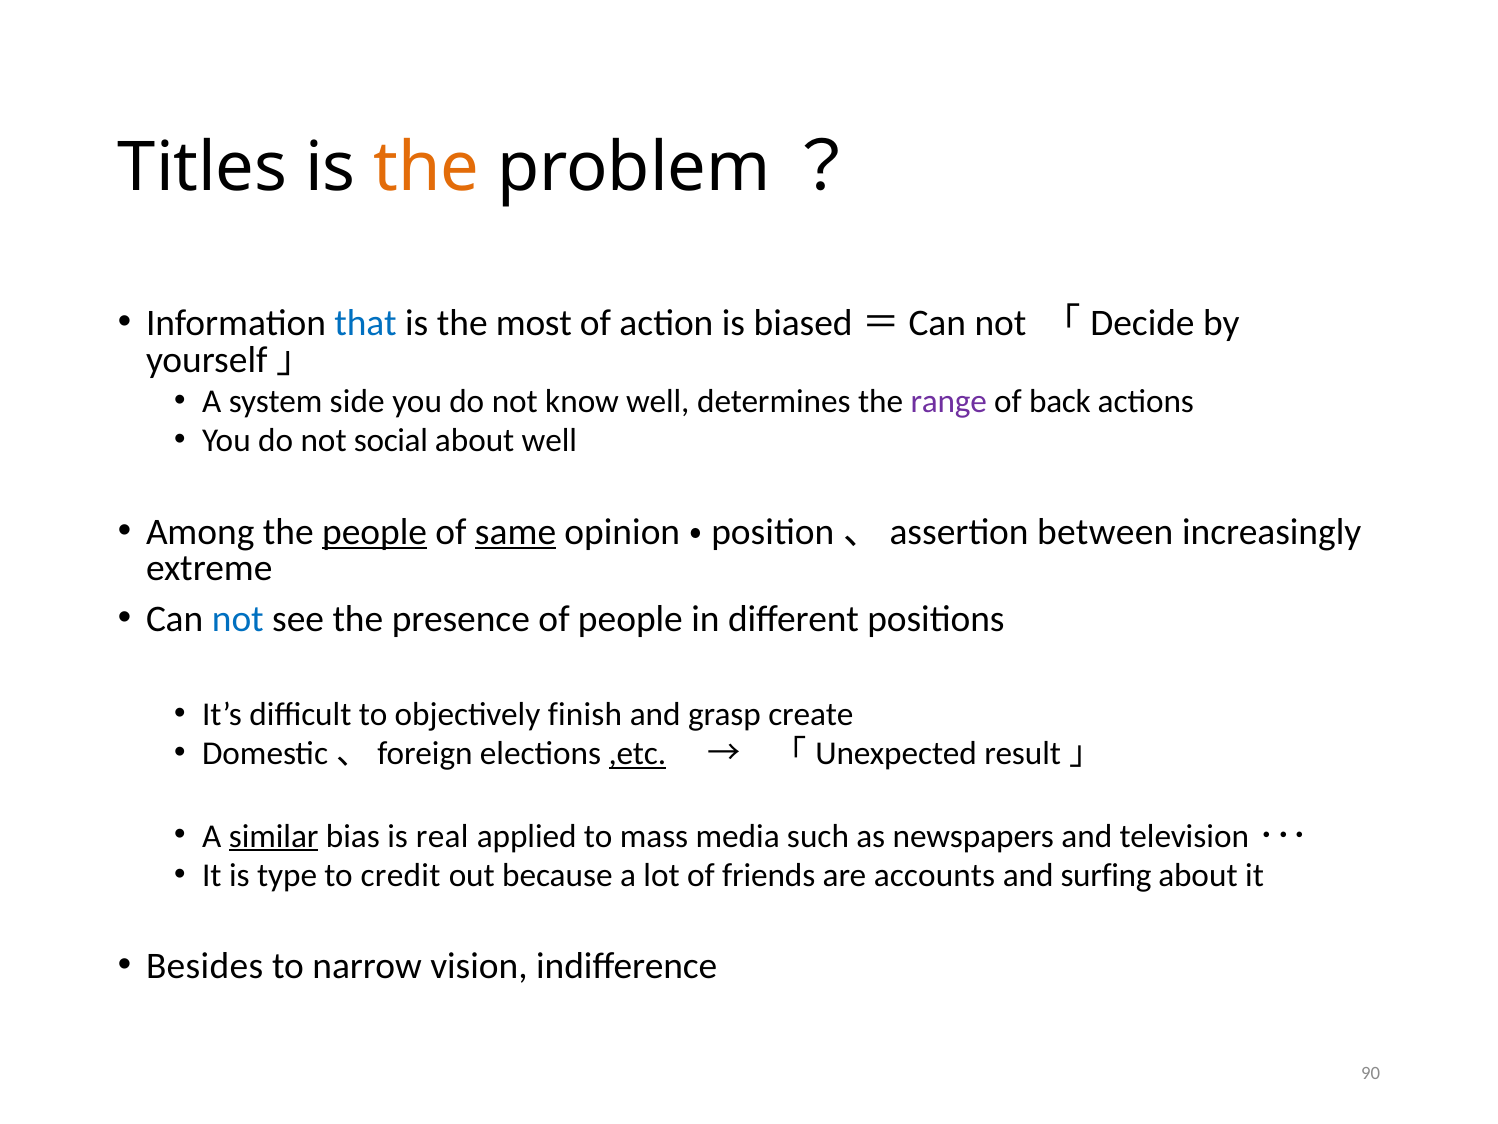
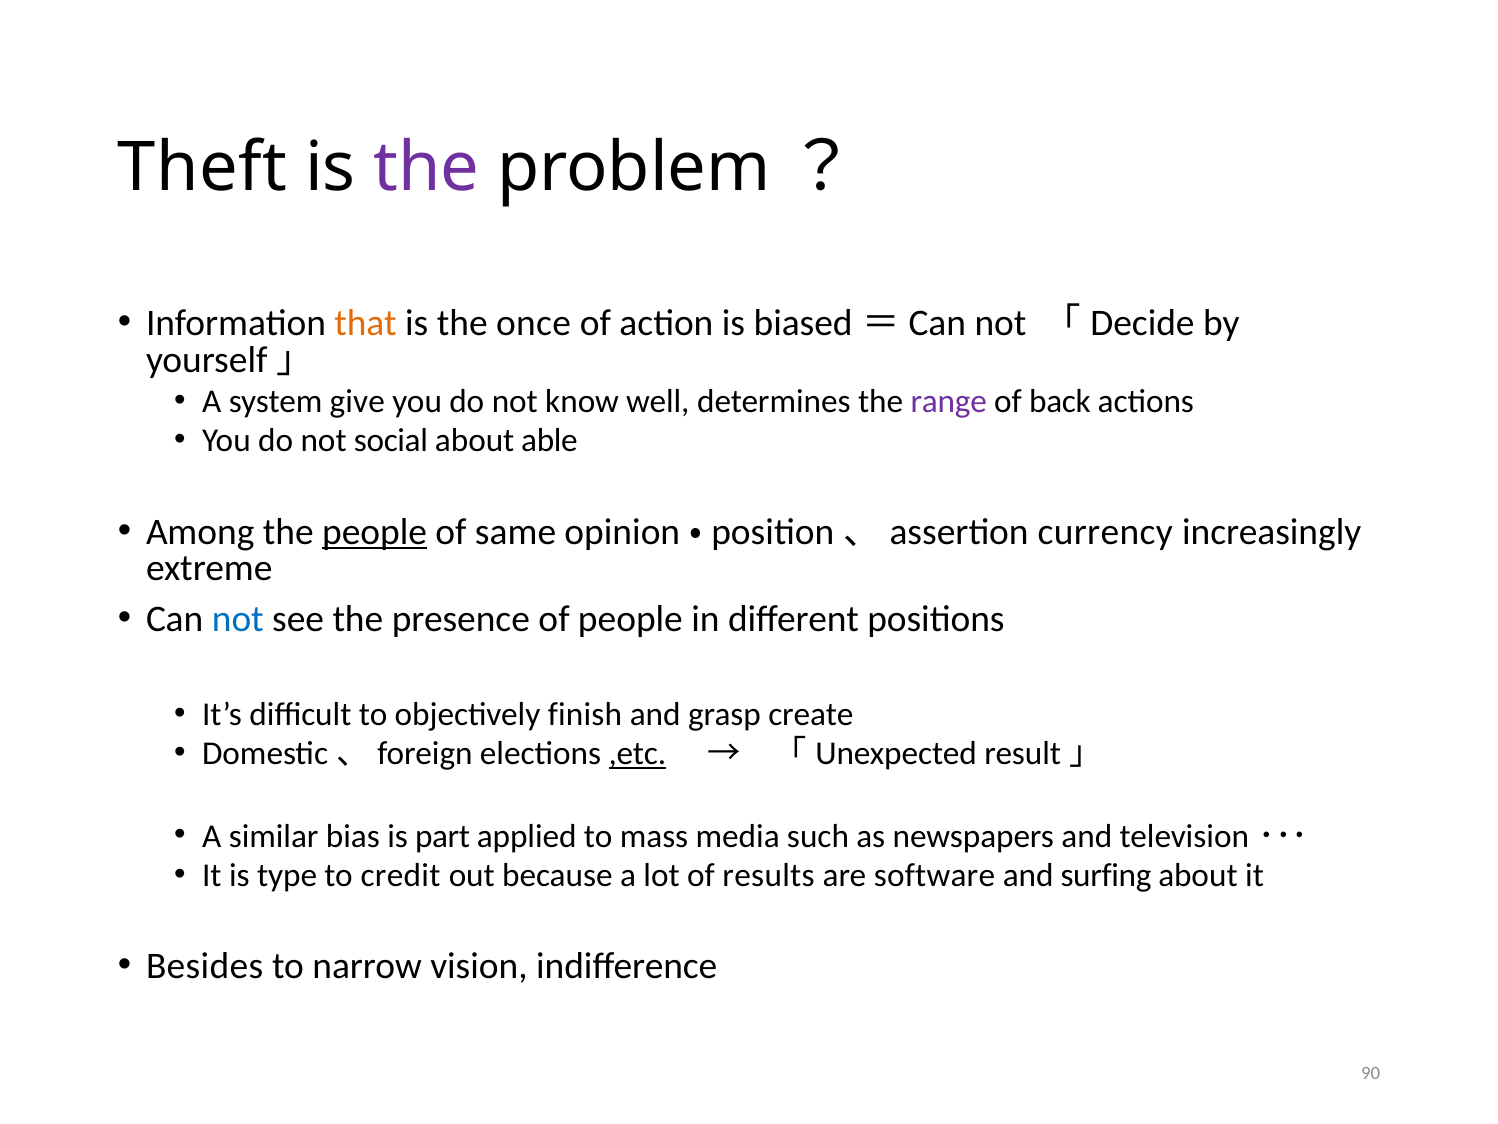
Titles: Titles -> Theft
the at (427, 168) colour: orange -> purple
that colour: blue -> orange
most: most -> once
side: side -> give
about well: well -> able
same underline: present -> none
between: between -> currency
similar underline: present -> none
real: real -> part
friends: friends -> results
accounts: accounts -> software
